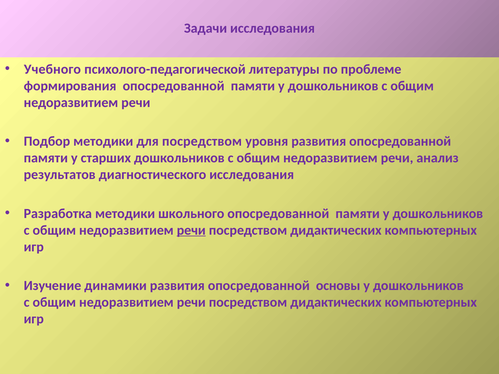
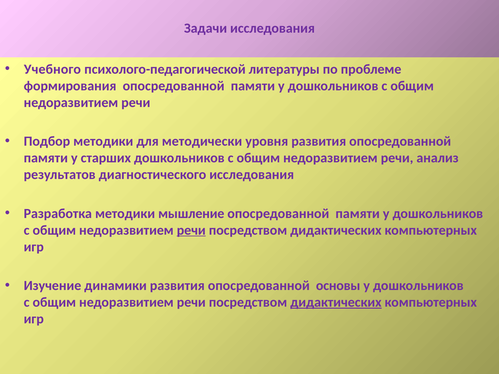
для посредством: посредством -> методически
школьного: школьного -> мышление
дидактических at (336, 302) underline: none -> present
